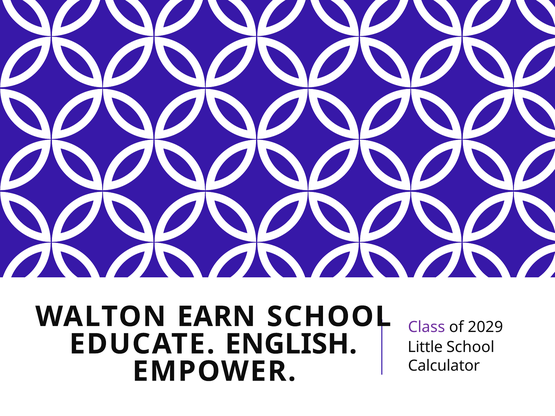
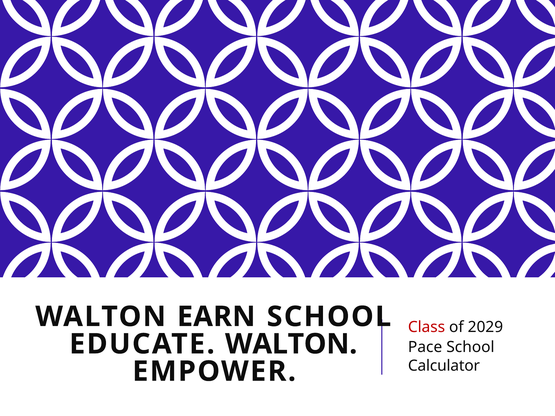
Class colour: purple -> red
EDUCATE ENGLISH: ENGLISH -> WALTON
Little: Little -> Pace
